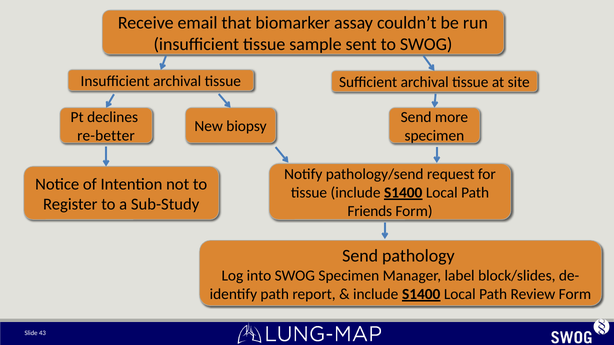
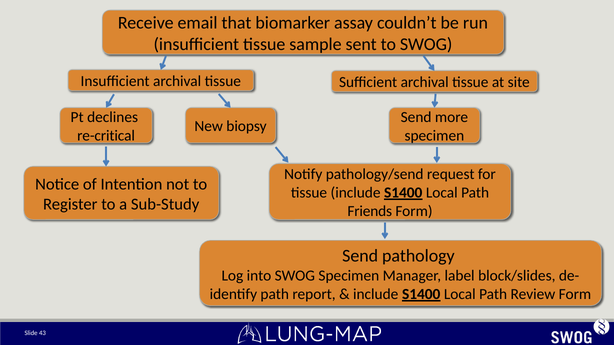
re-better: re-better -> re-critical
